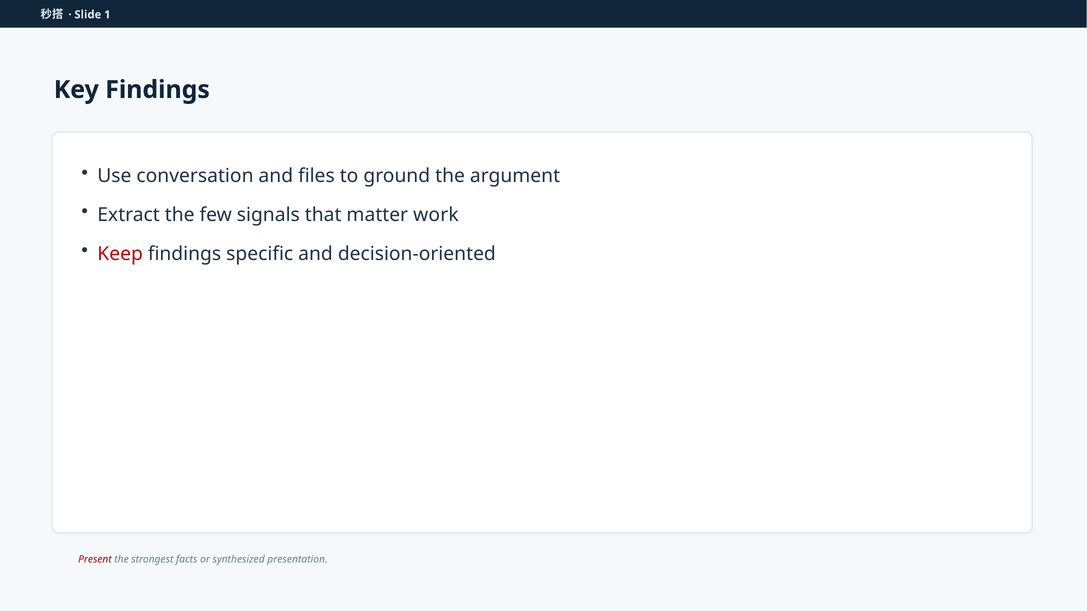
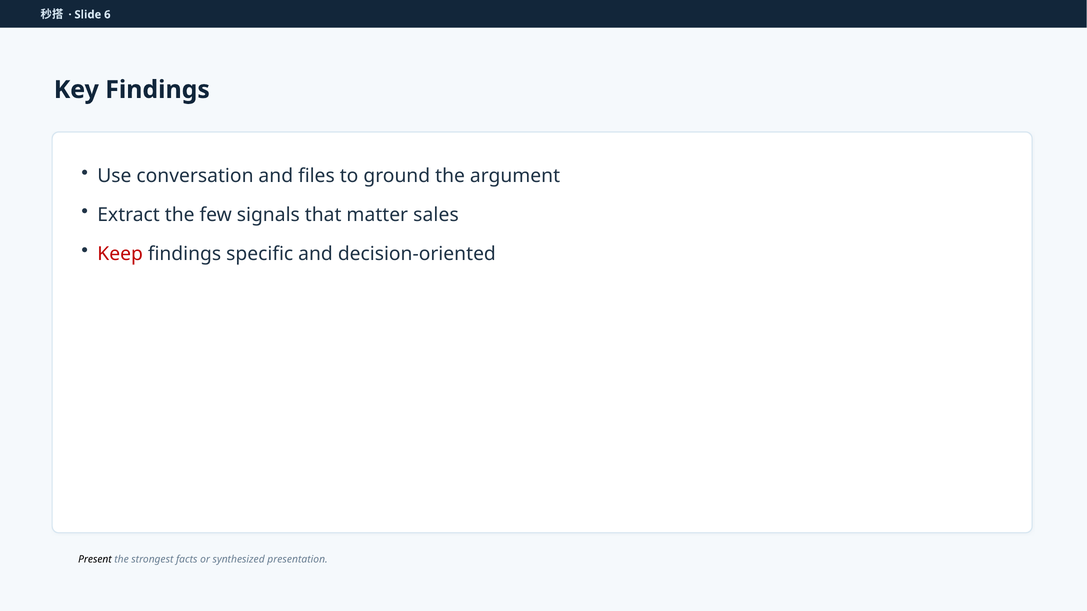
1: 1 -> 6
work: work -> sales
Present colour: red -> black
